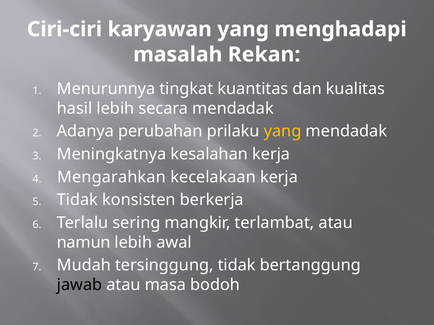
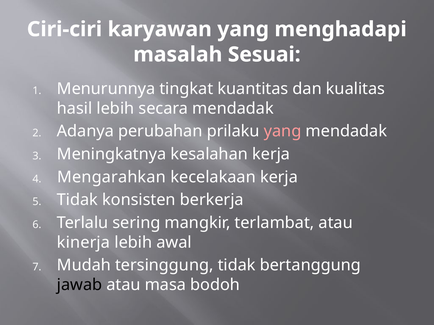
Rekan: Rekan -> Sesuai
yang at (283, 131) colour: yellow -> pink
namun: namun -> kinerja
